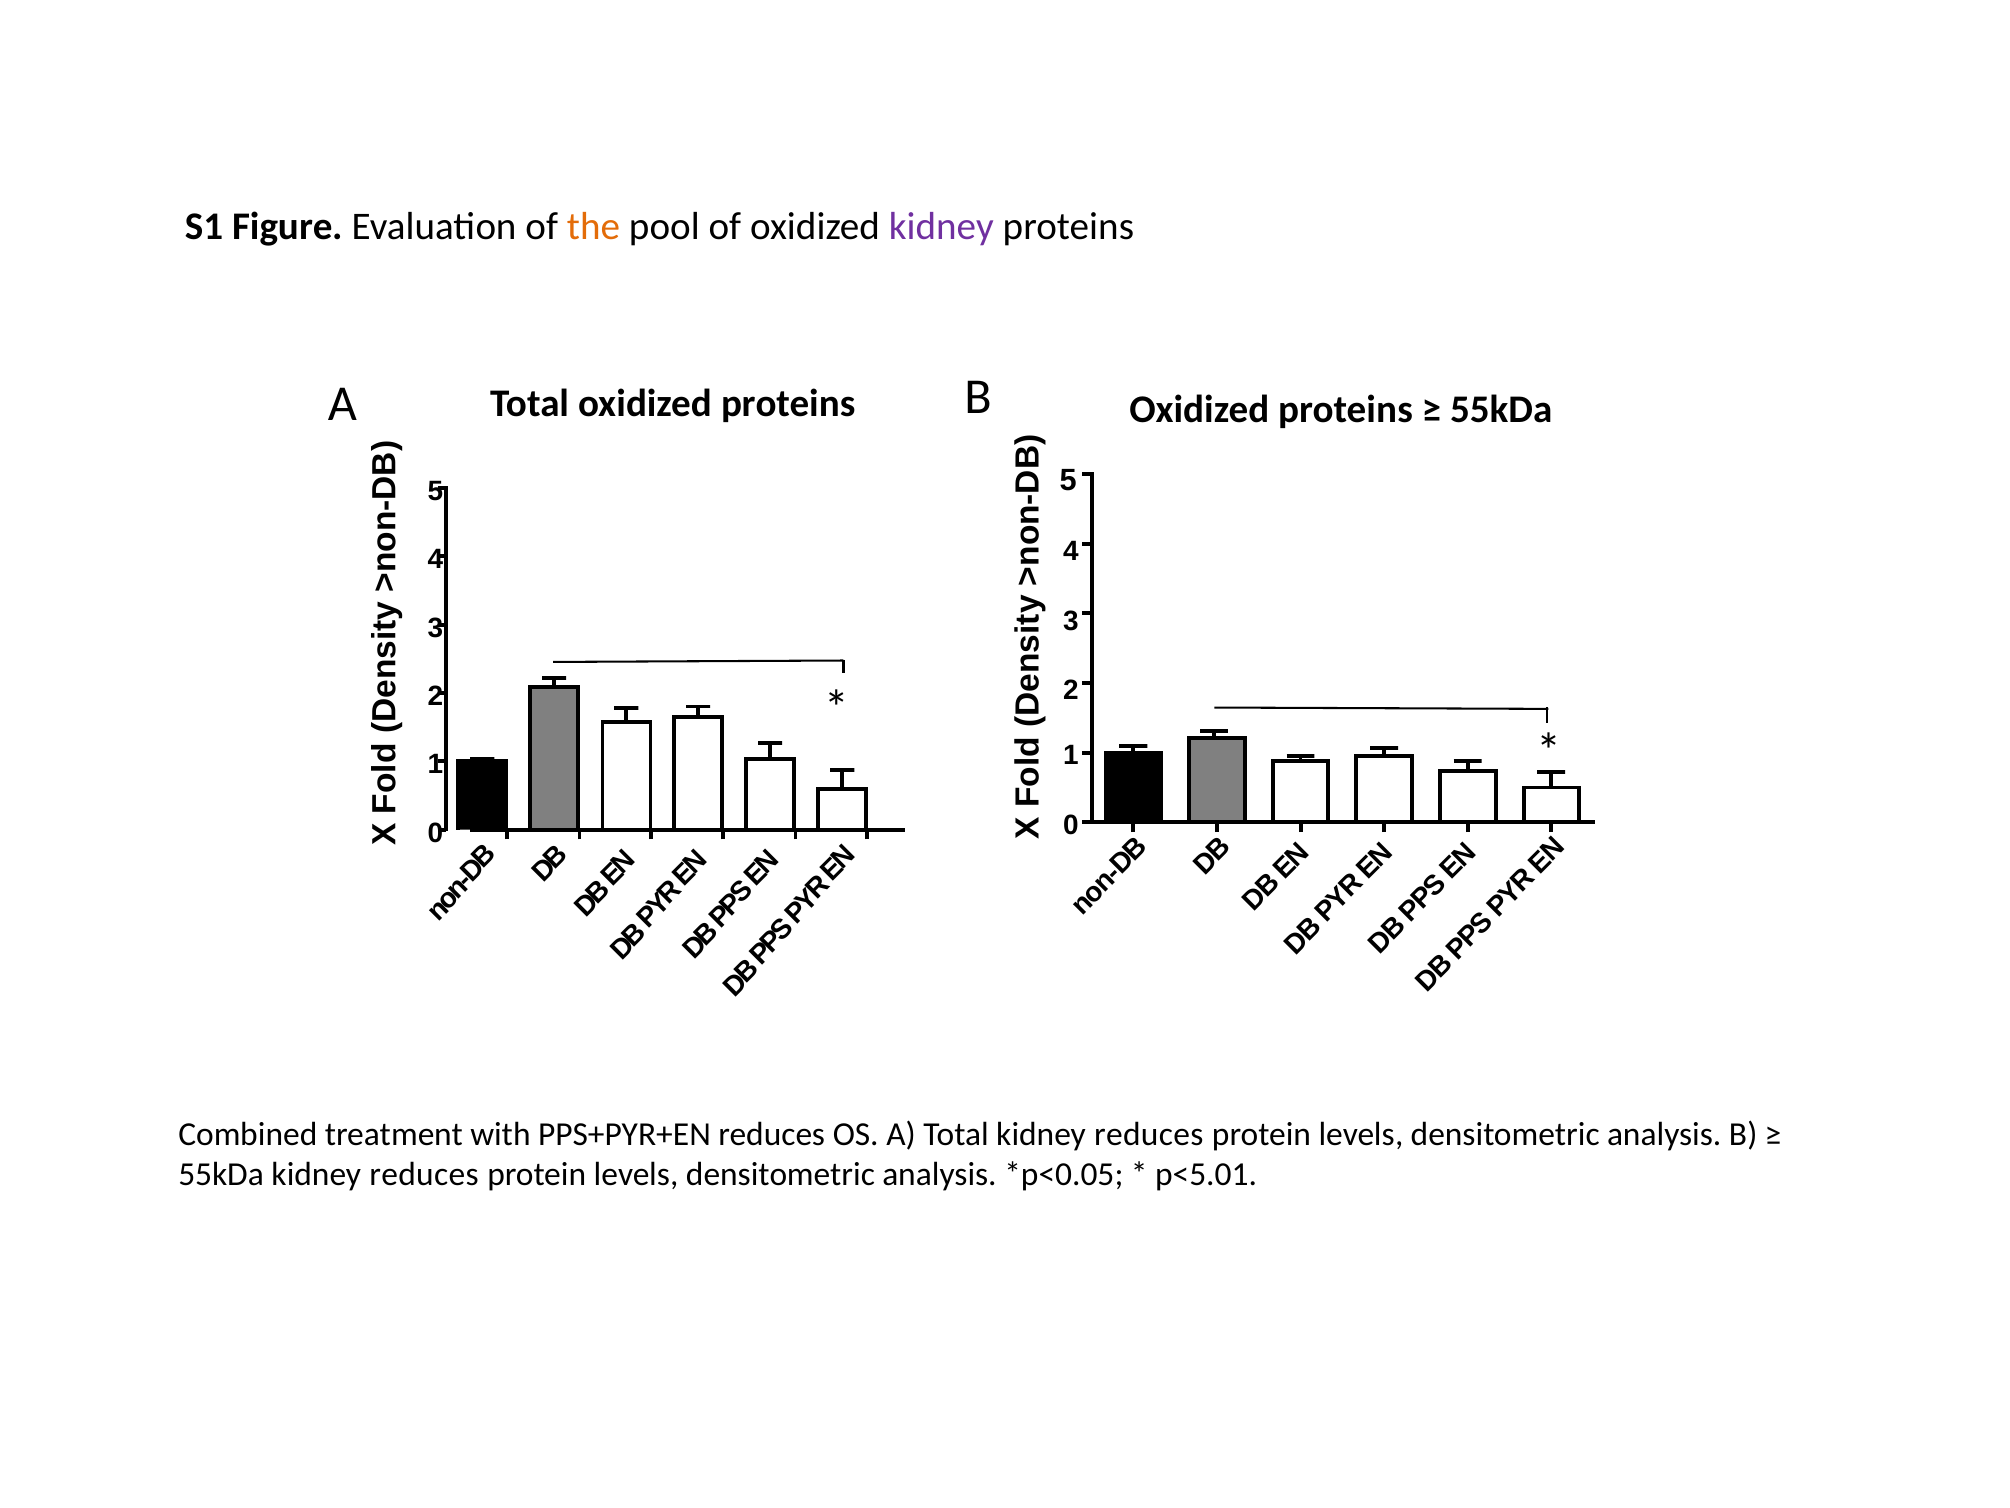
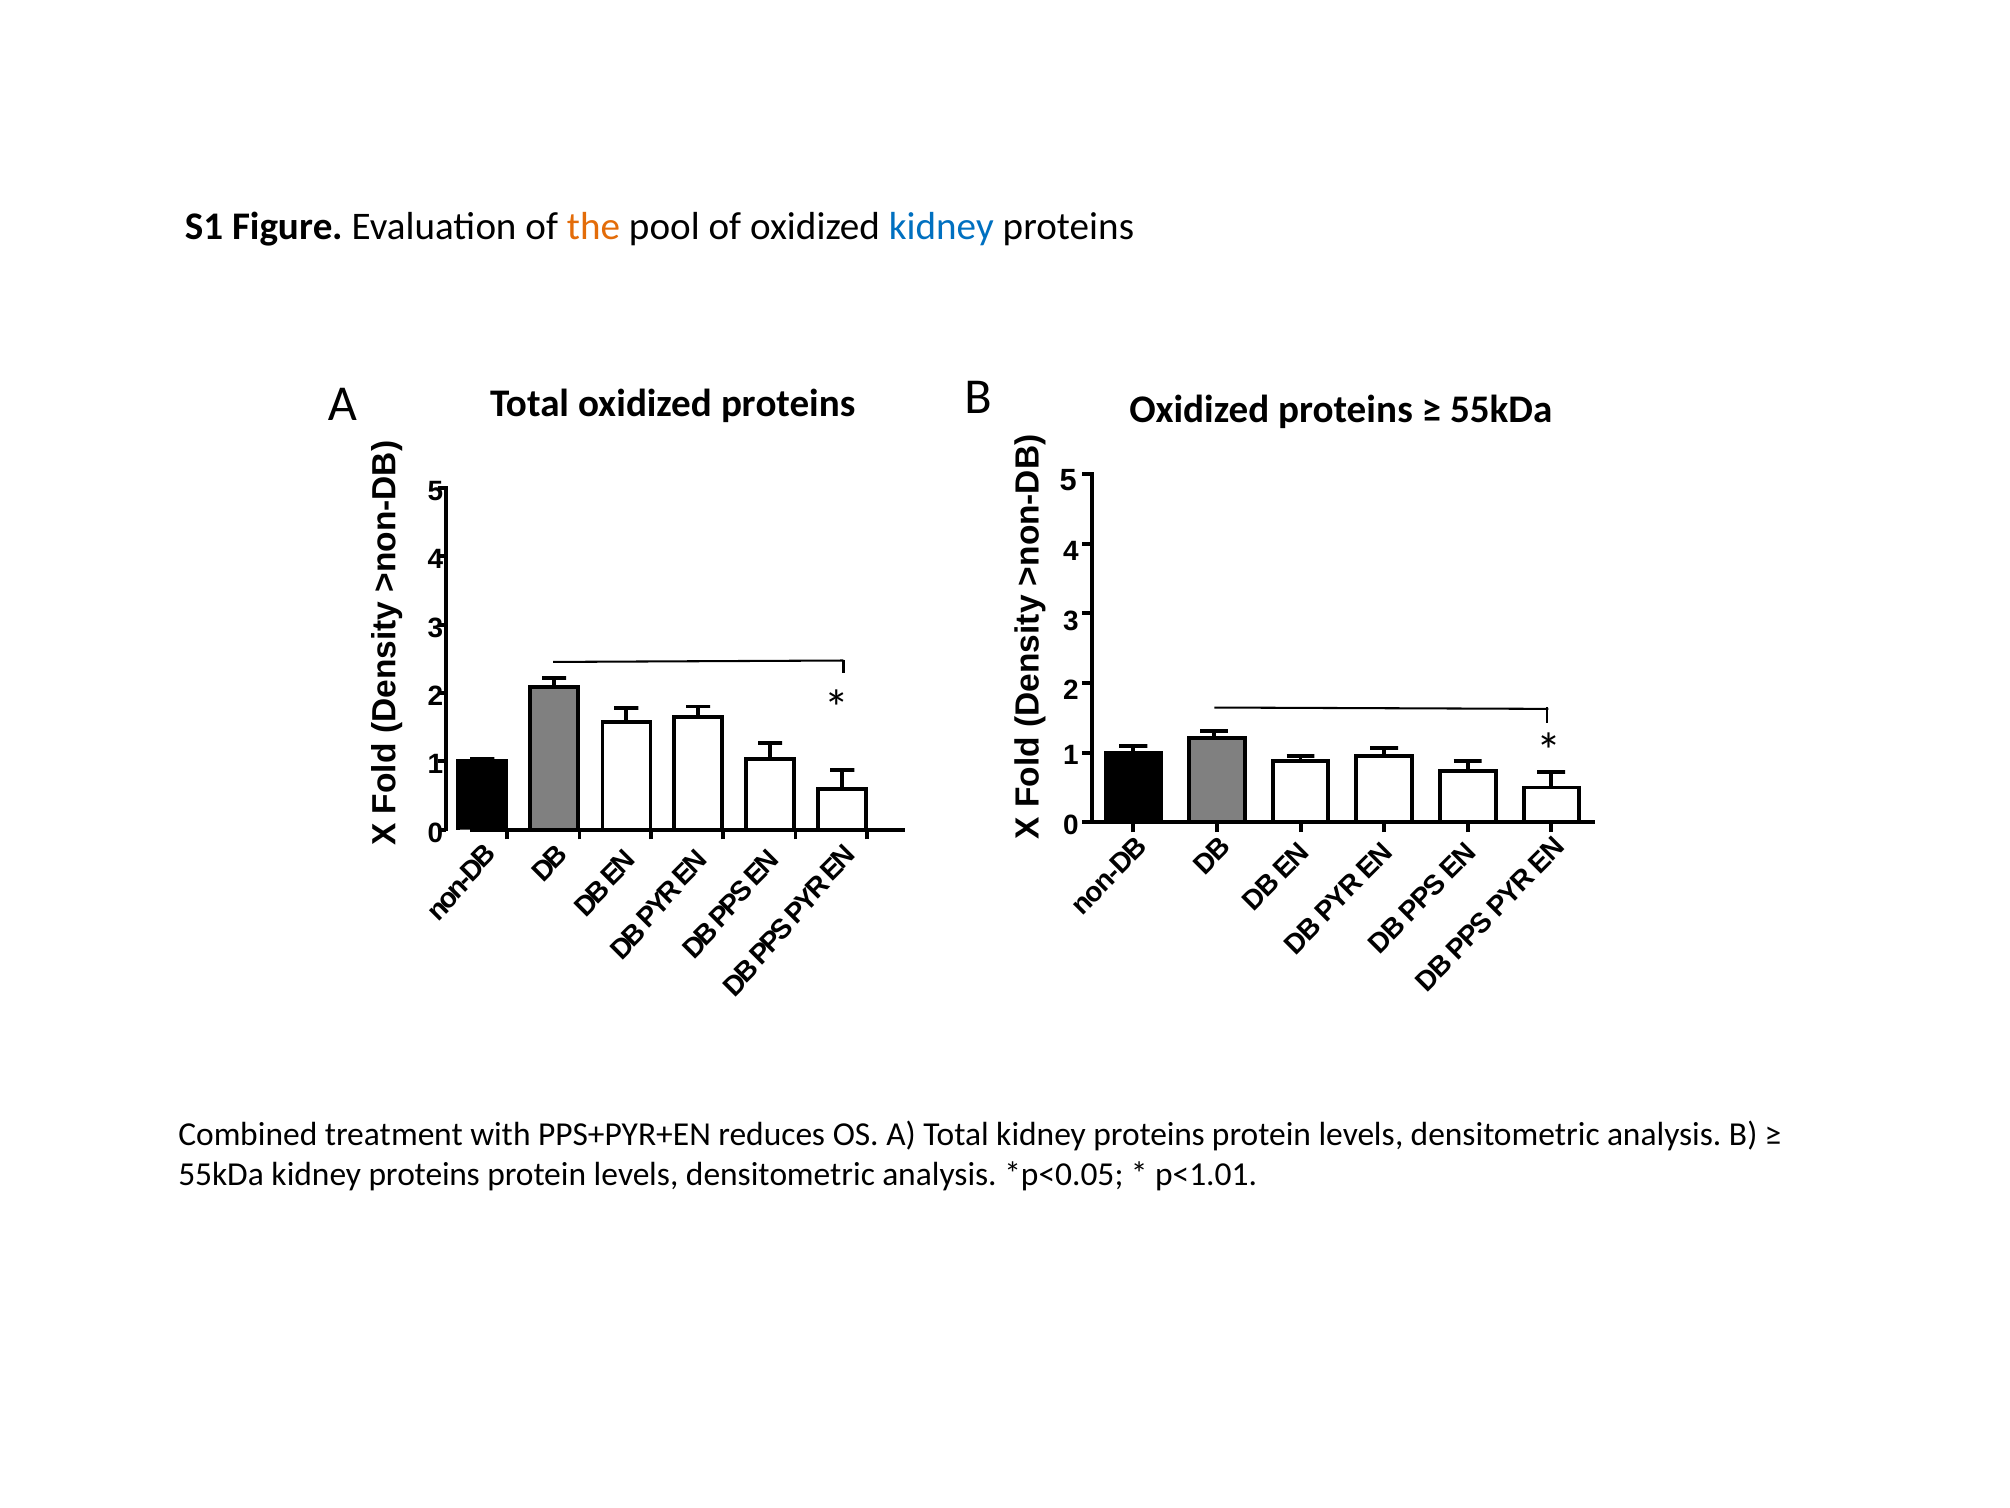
kidney at (941, 226) colour: purple -> blue
Total kidney reduces: reduces -> proteins
55kDa kidney reduces: reduces -> proteins
p<5.01: p<5.01 -> p<1.01
